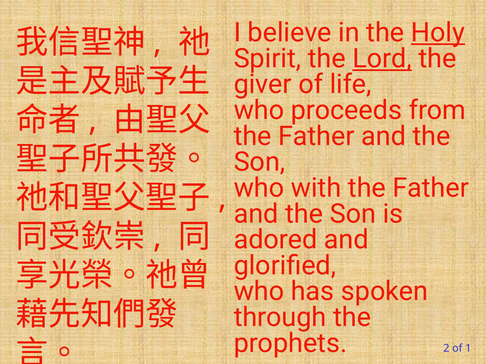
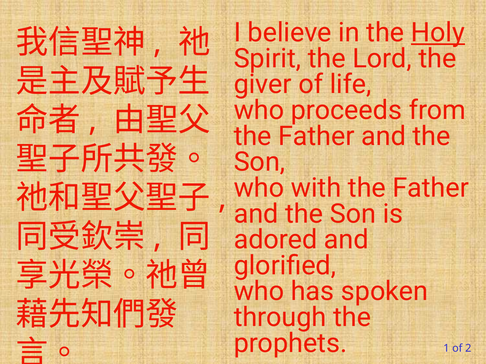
Lord underline: present -> none
2: 2 -> 1
1: 1 -> 2
